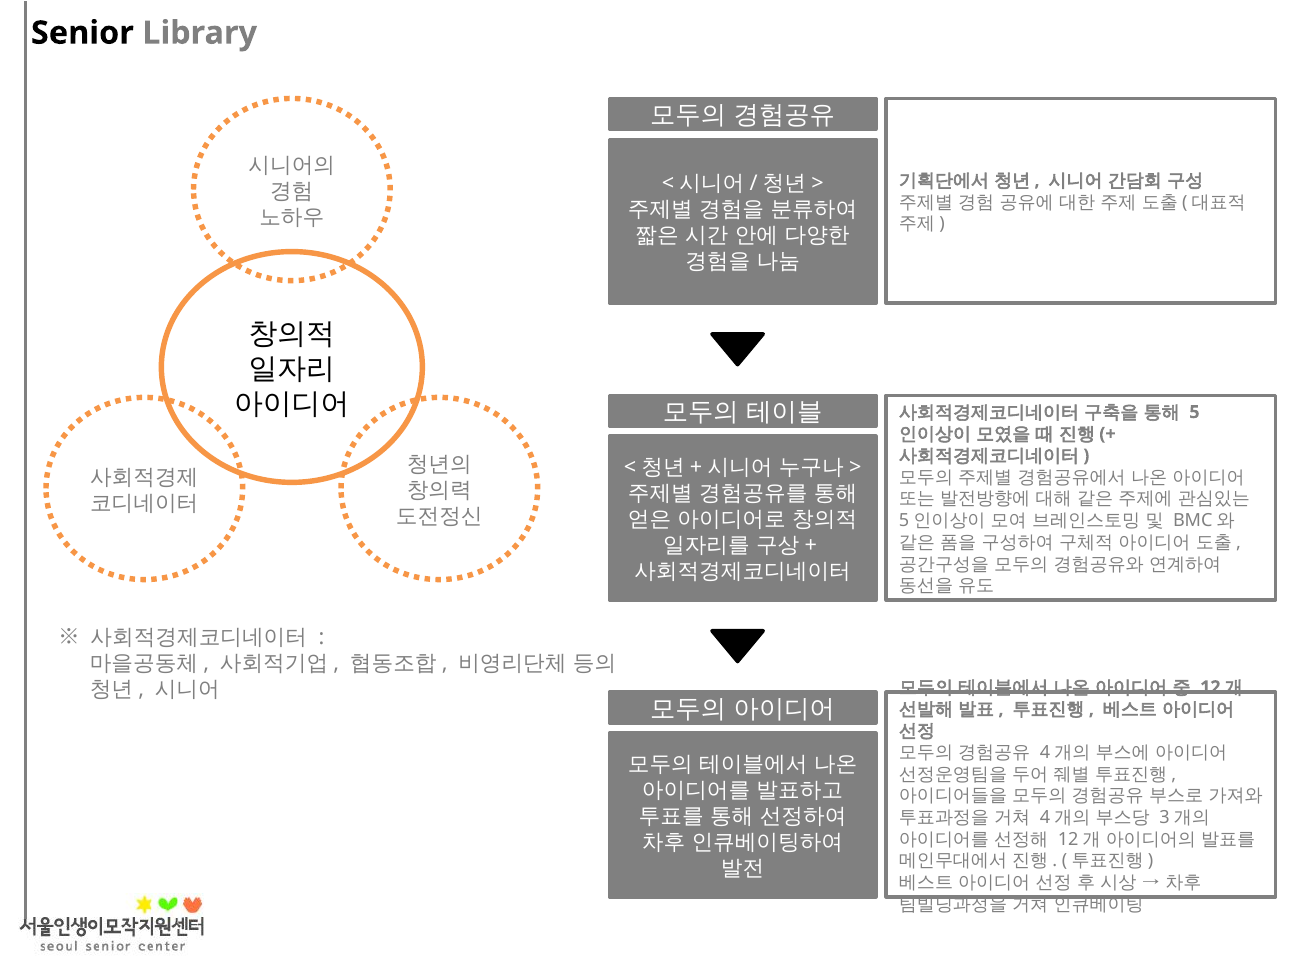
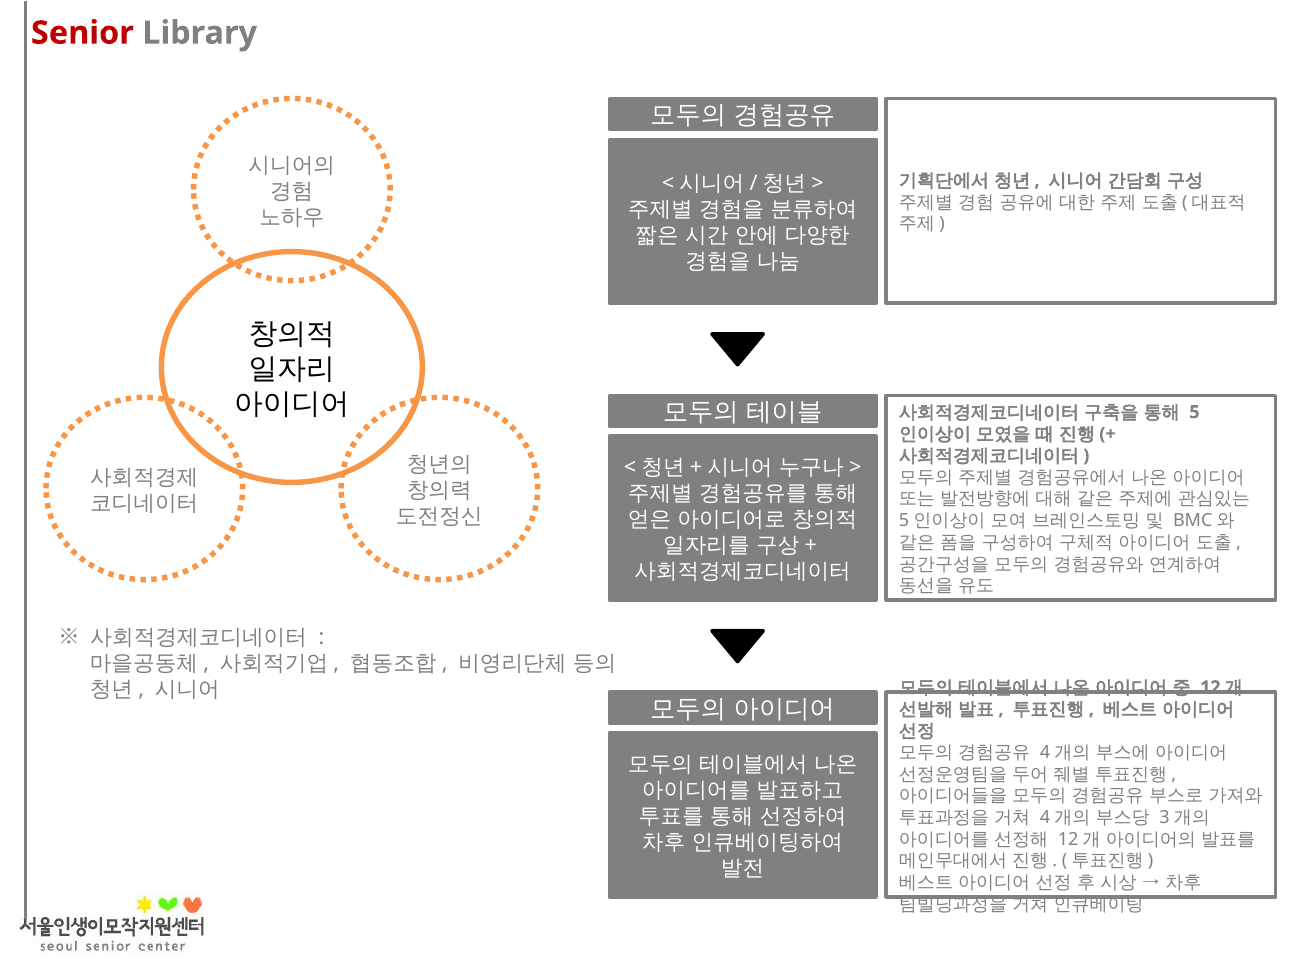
Senior colour: black -> red
